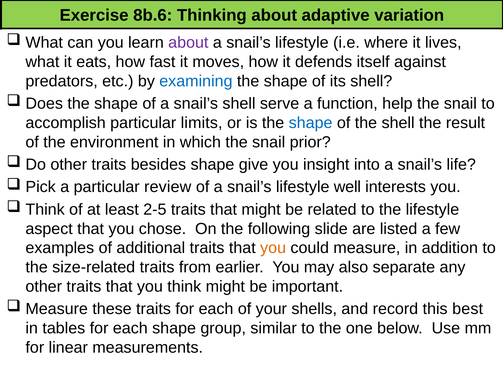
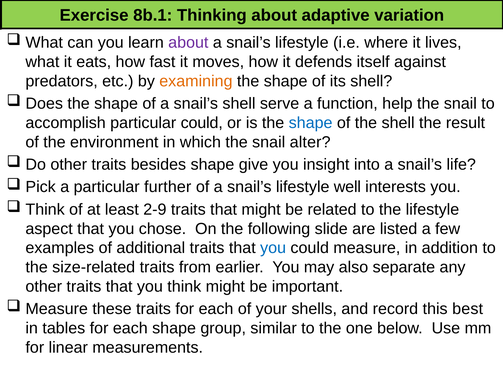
8b.6: 8b.6 -> 8b.1
examining colour: blue -> orange
particular limits: limits -> could
prior: prior -> alter
review: review -> further
2-5: 2-5 -> 2-9
you at (273, 248) colour: orange -> blue
